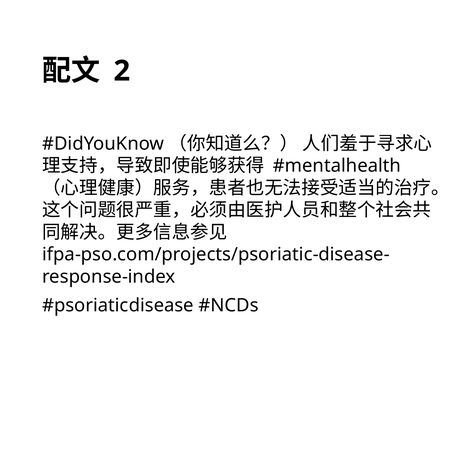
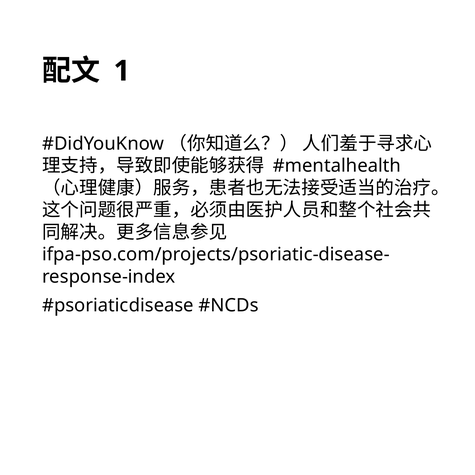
2: 2 -> 1
